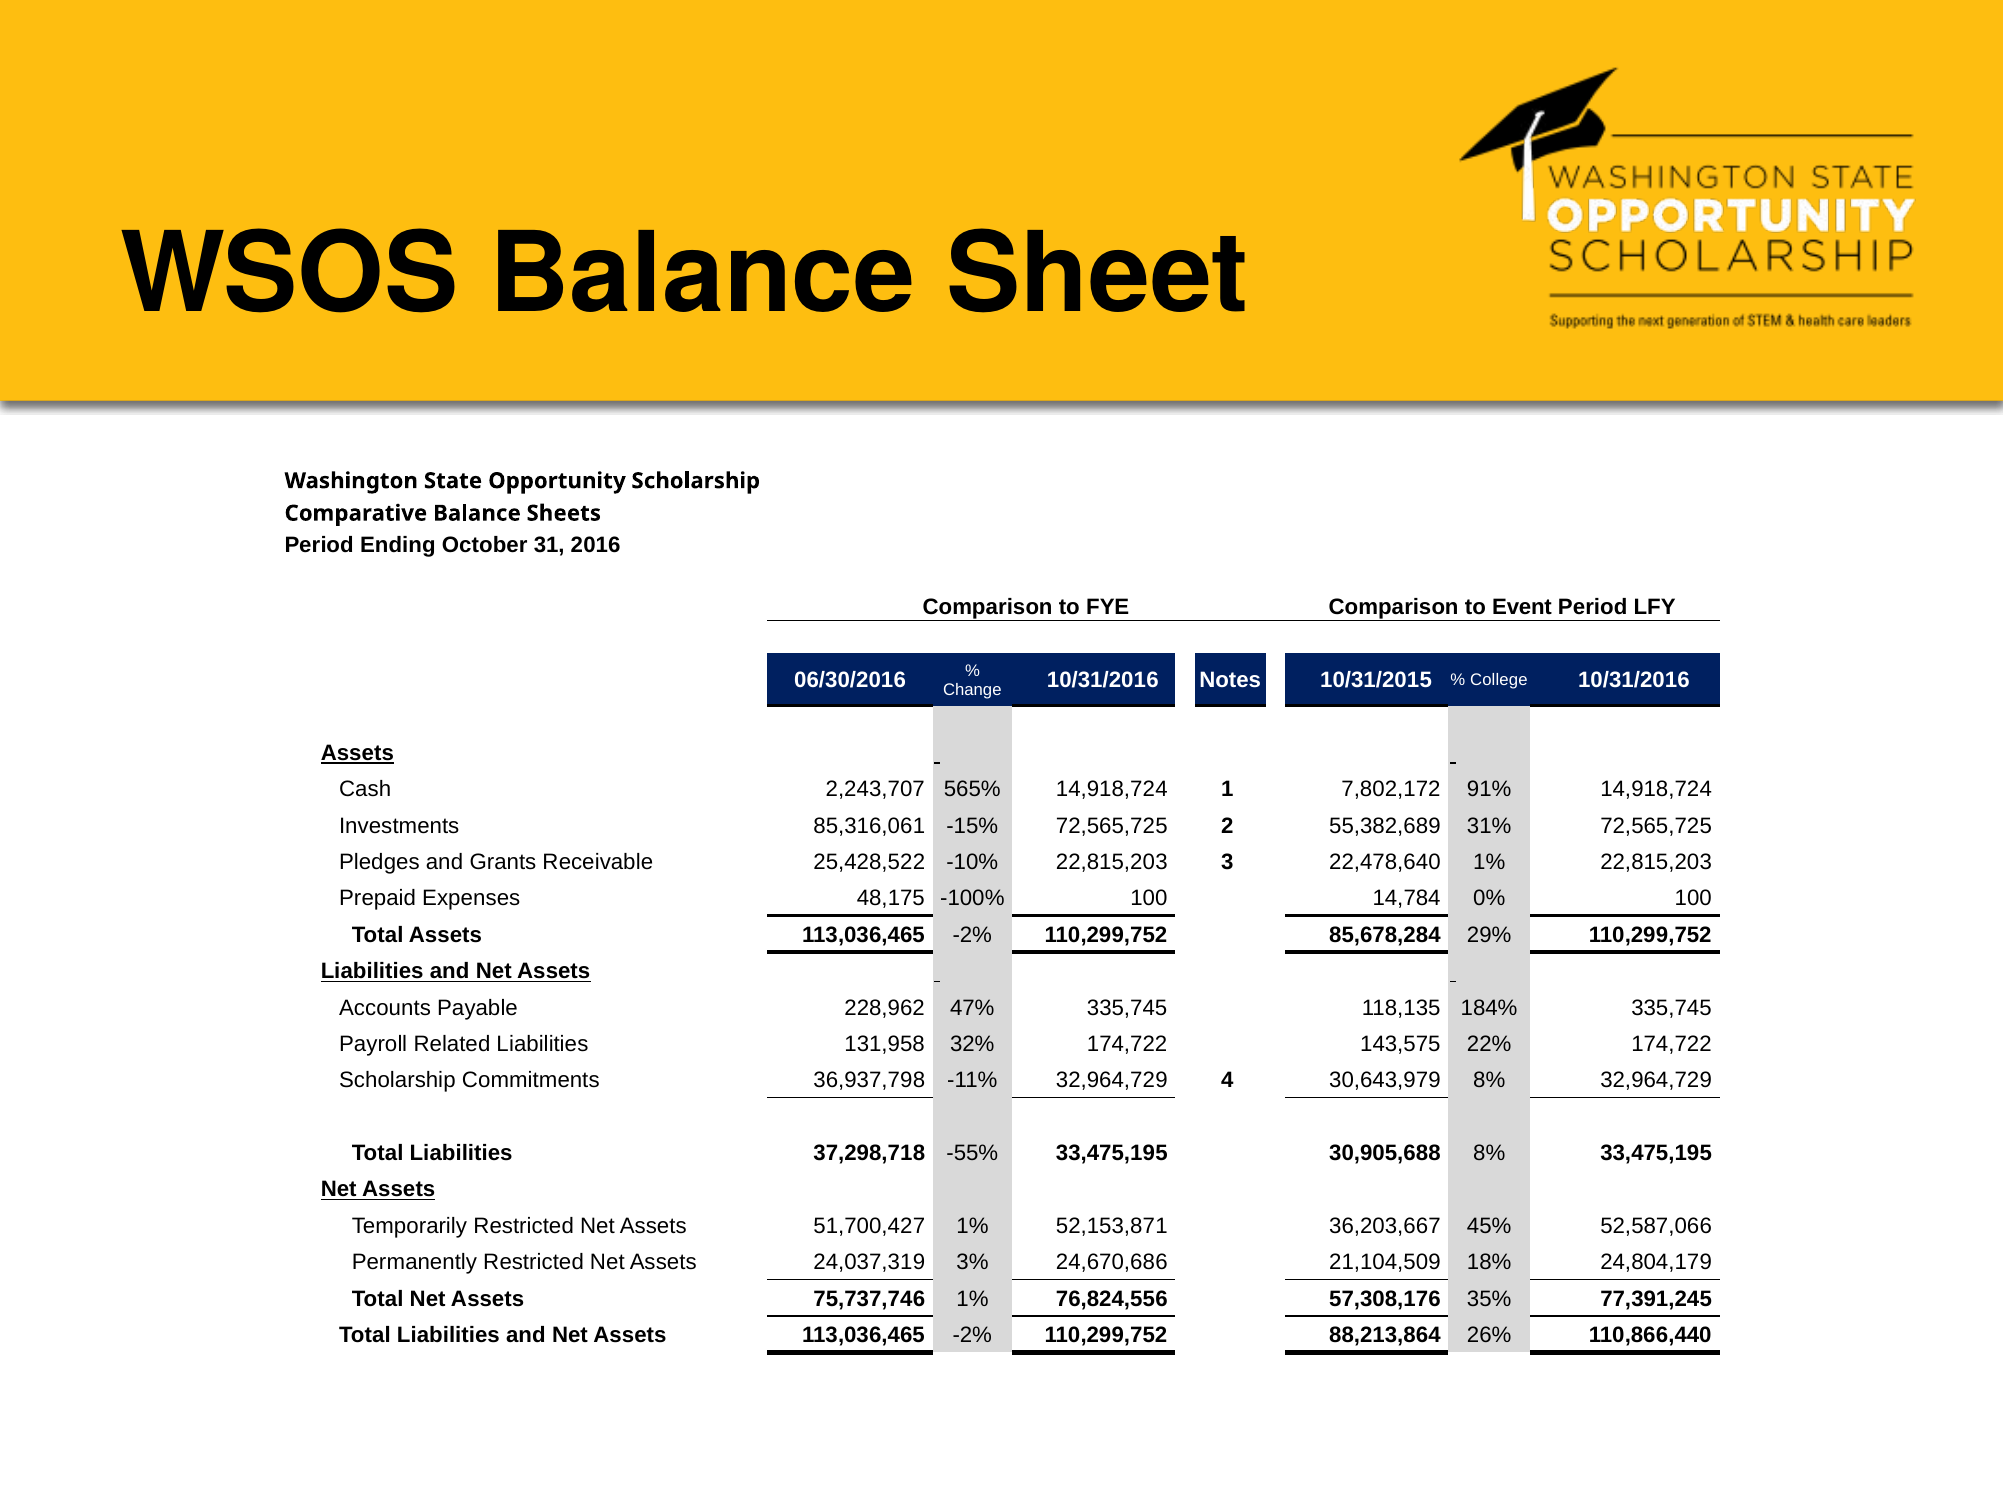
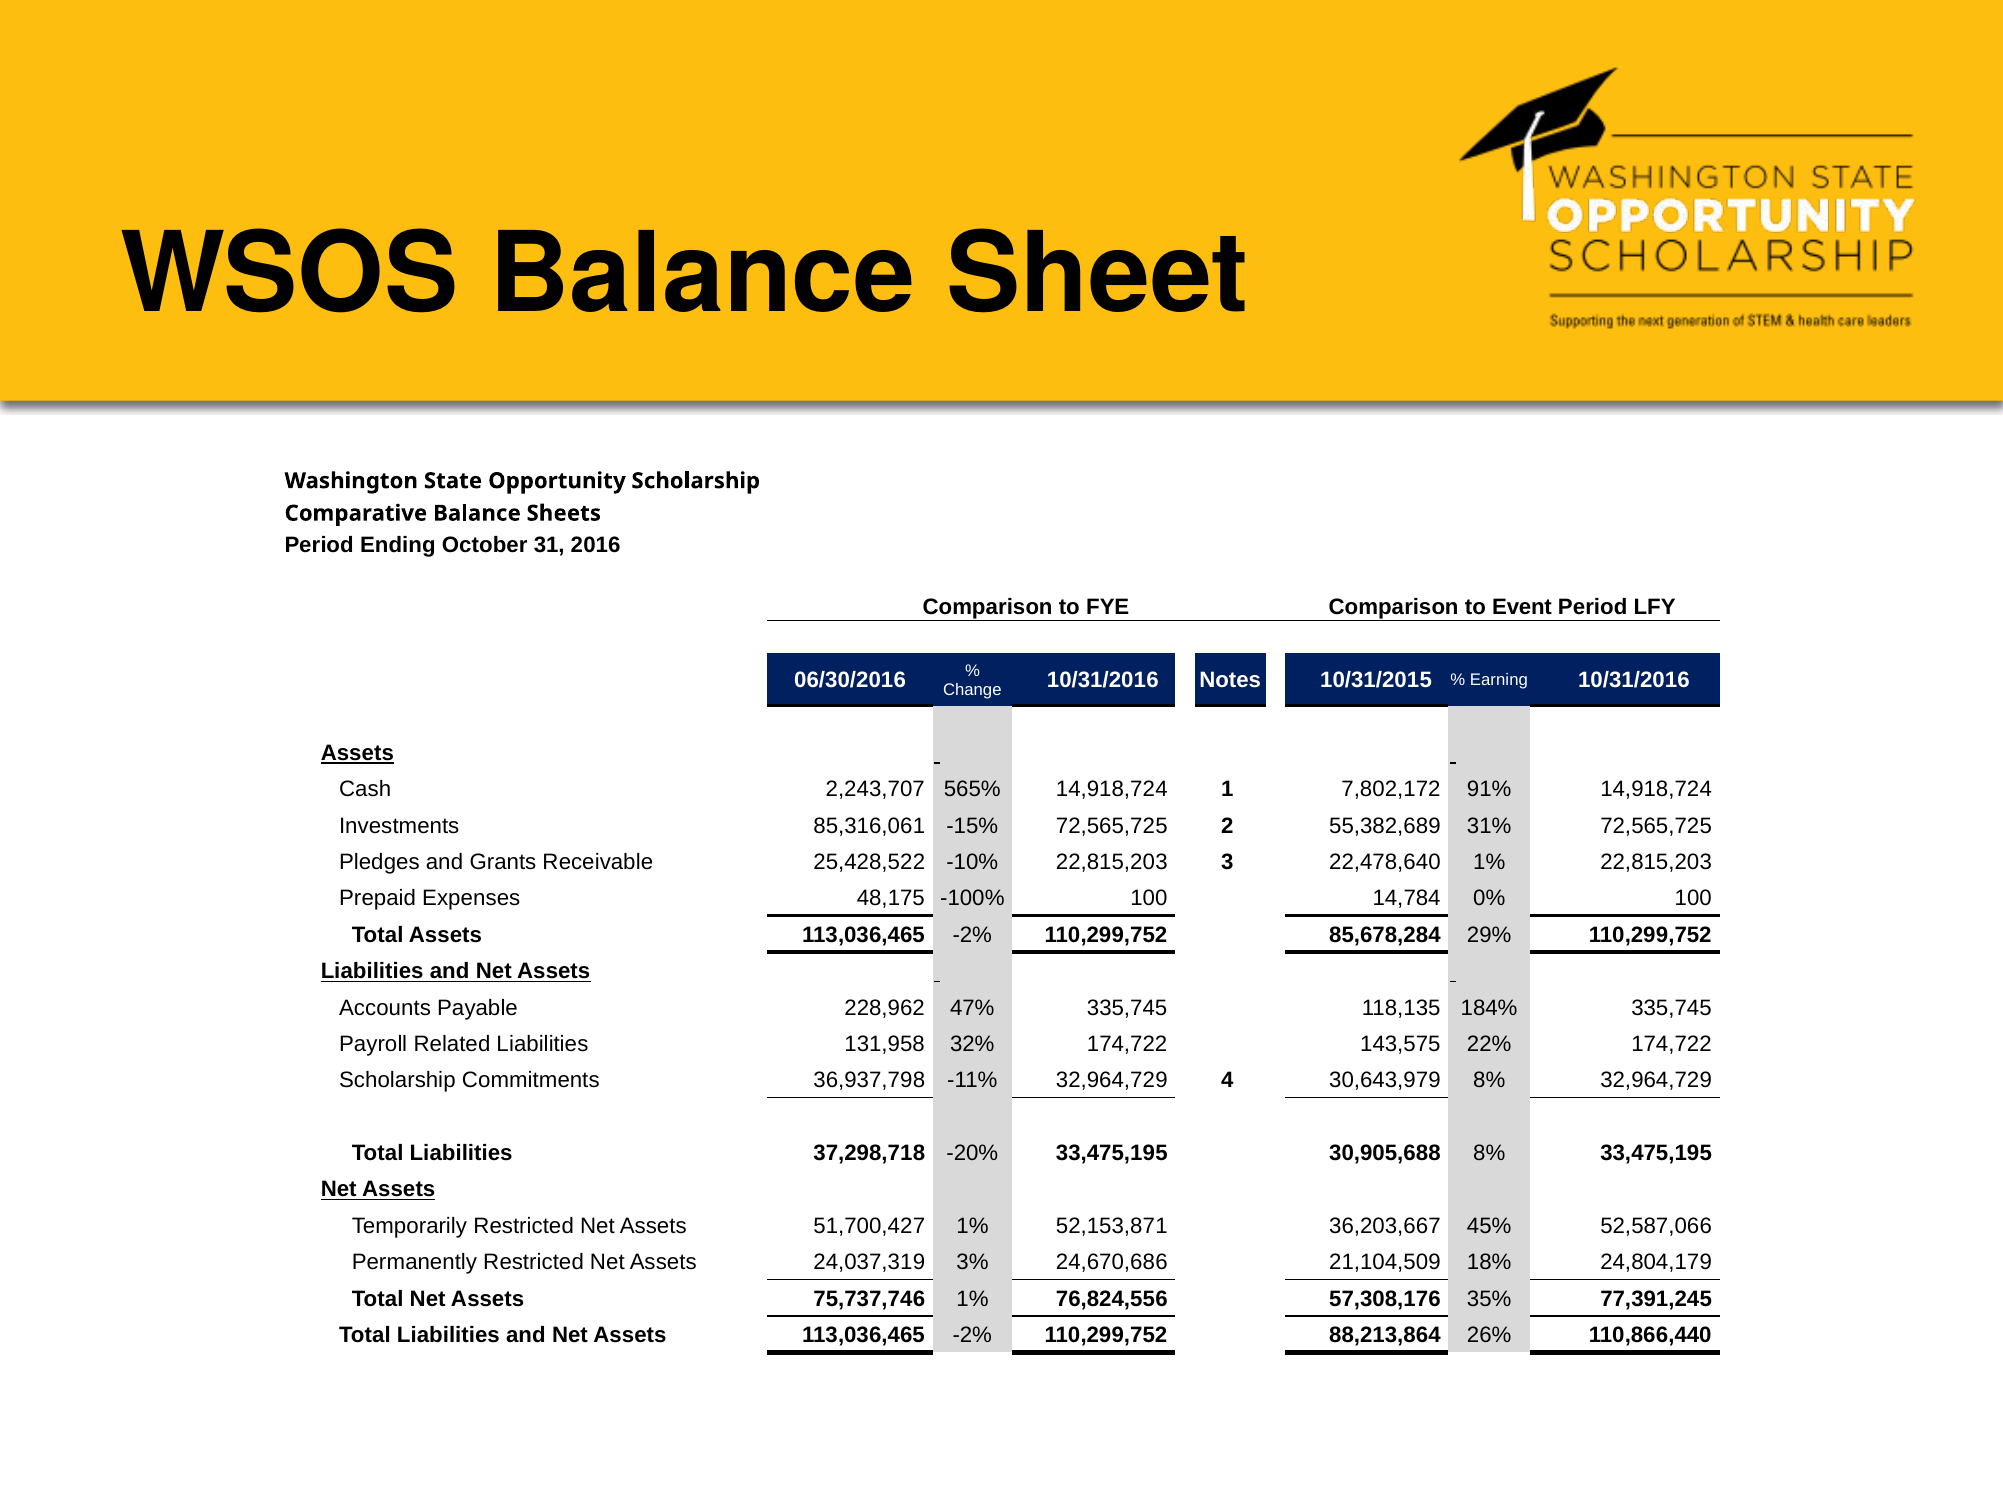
College: College -> Earning
-55%: -55% -> -20%
